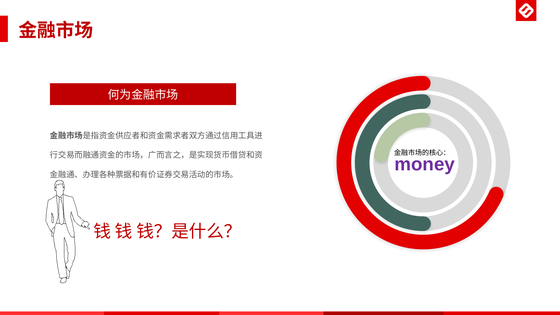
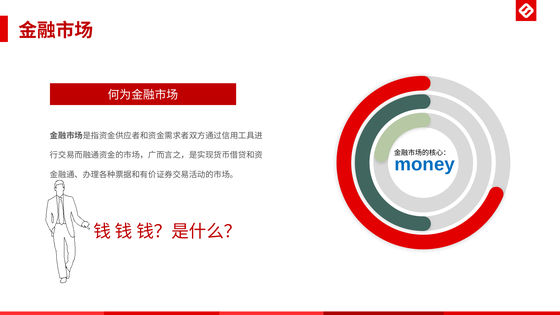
money colour: purple -> blue
